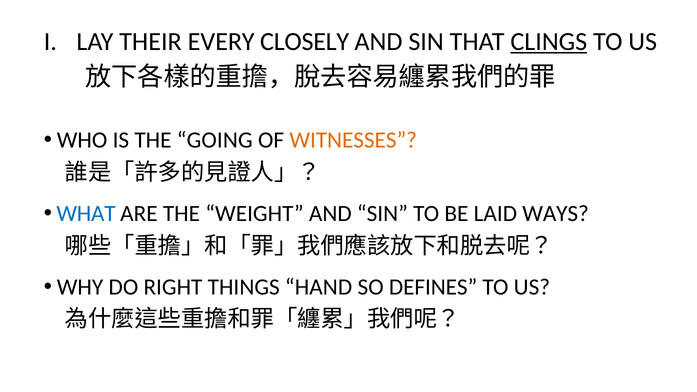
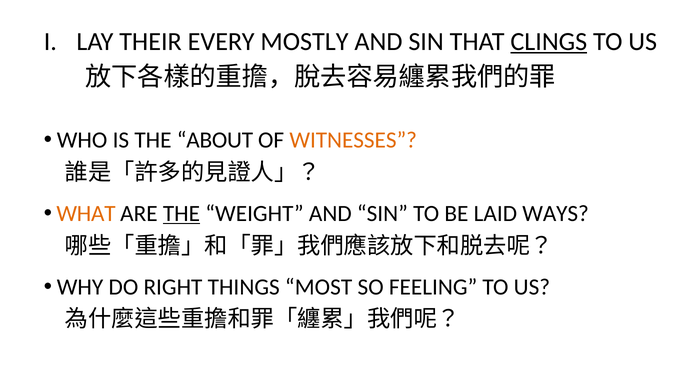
CLOSELY: CLOSELY -> MOSTLY
GOING: GOING -> ABOUT
WHAT colour: blue -> orange
THE at (181, 214) underline: none -> present
HAND: HAND -> MOST
DEFINES: DEFINES -> FEELING
